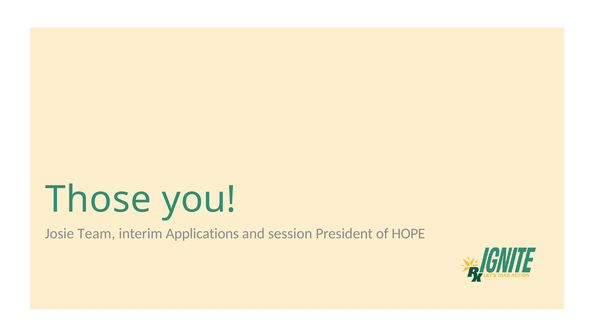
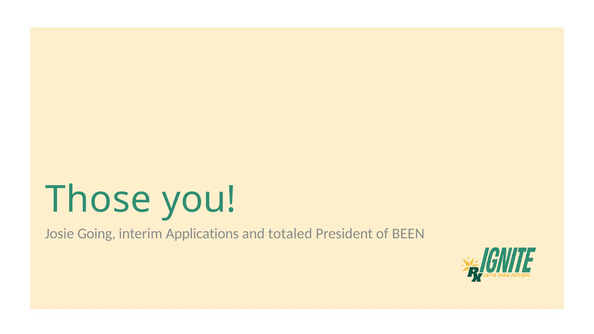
Team: Team -> Going
session: session -> totaled
HOPE: HOPE -> BEEN
